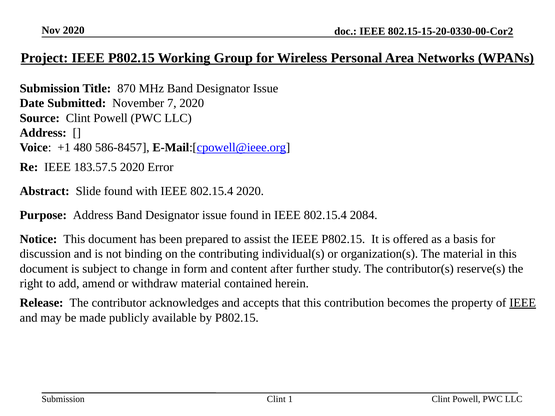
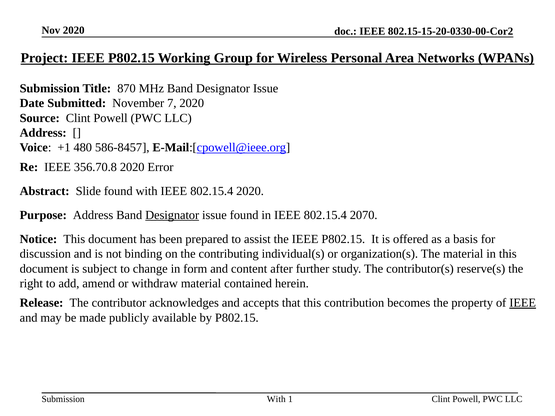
183.57.5: 183.57.5 -> 356.70.8
Designator at (172, 215) underline: none -> present
2084: 2084 -> 2070
Clint at (276, 399): Clint -> With
